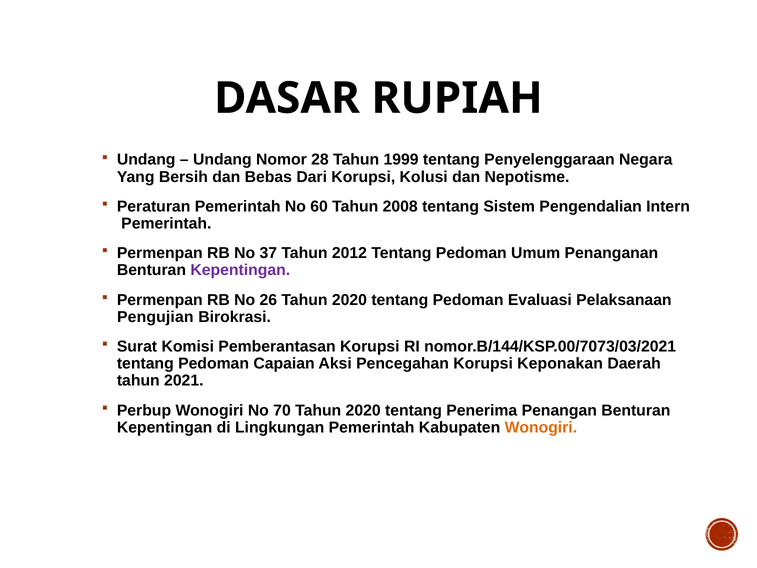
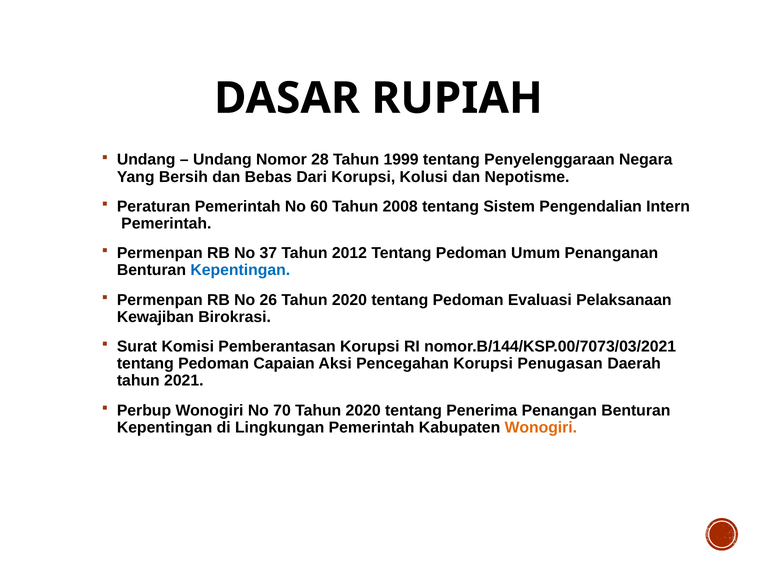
Kepentingan at (240, 270) colour: purple -> blue
Pengujian: Pengujian -> Kewajiban
Keponakan: Keponakan -> Penugasan
